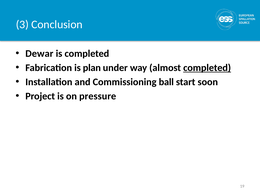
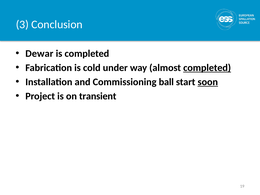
plan: plan -> cold
soon underline: none -> present
pressure: pressure -> transient
